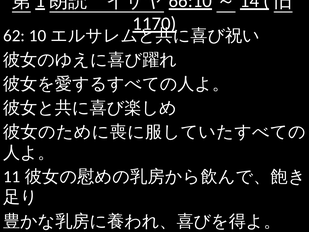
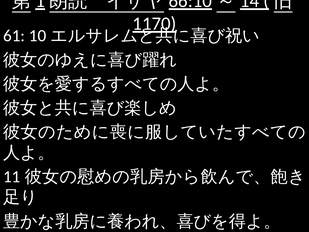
62: 62 -> 61
